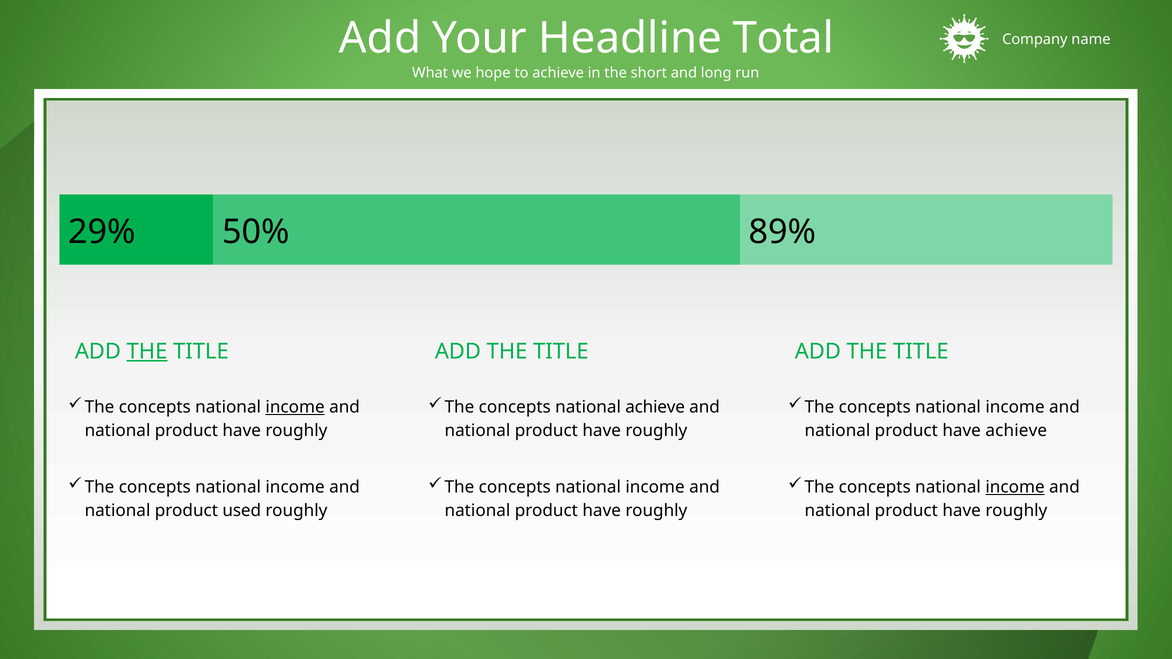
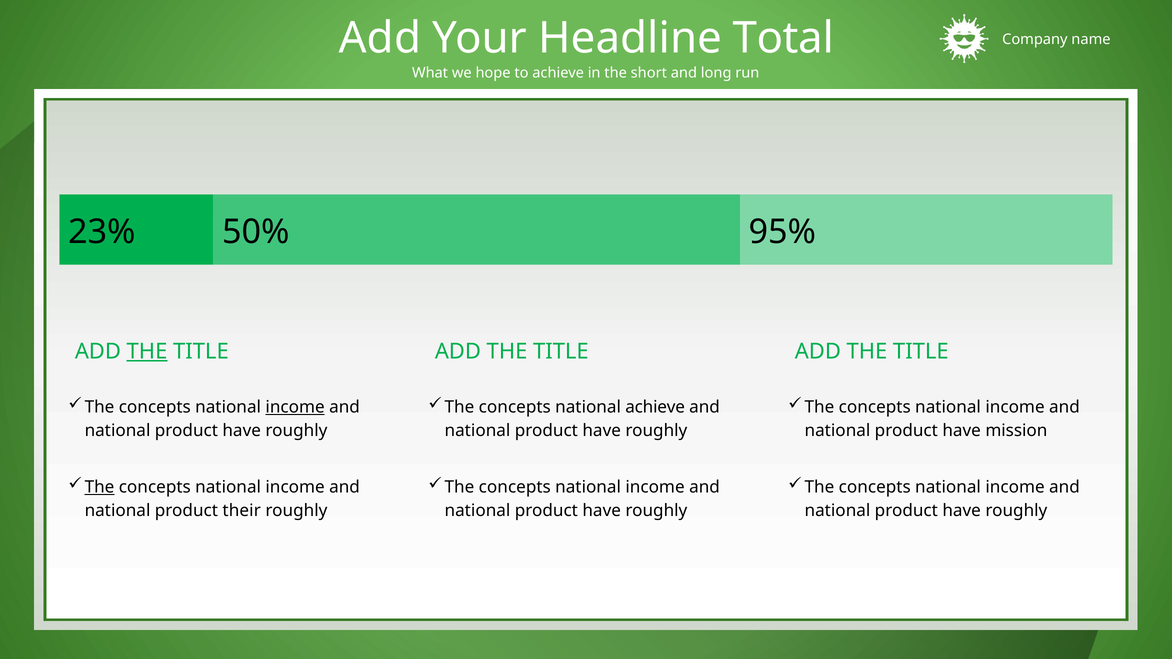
29%: 29% -> 23%
89%: 89% -> 95%
have achieve: achieve -> mission
The at (100, 487) underline: none -> present
income at (1015, 487) underline: present -> none
used: used -> their
